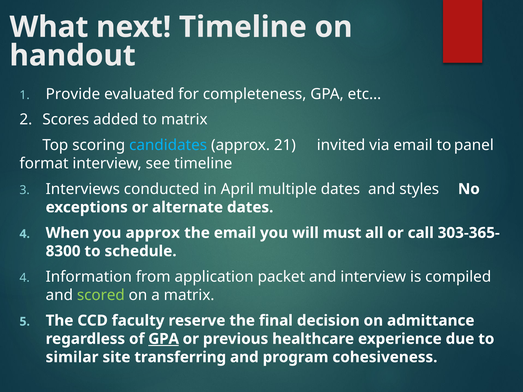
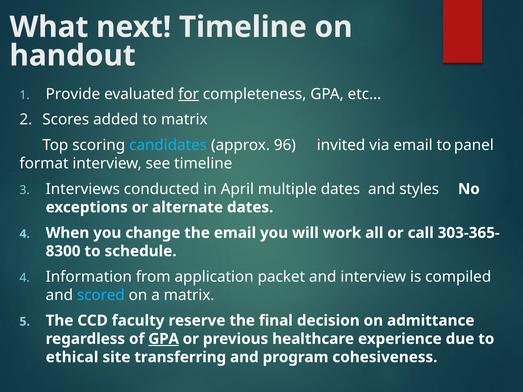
for underline: none -> present
21: 21 -> 96
you approx: approx -> change
must: must -> work
scored colour: light green -> light blue
similar: similar -> ethical
